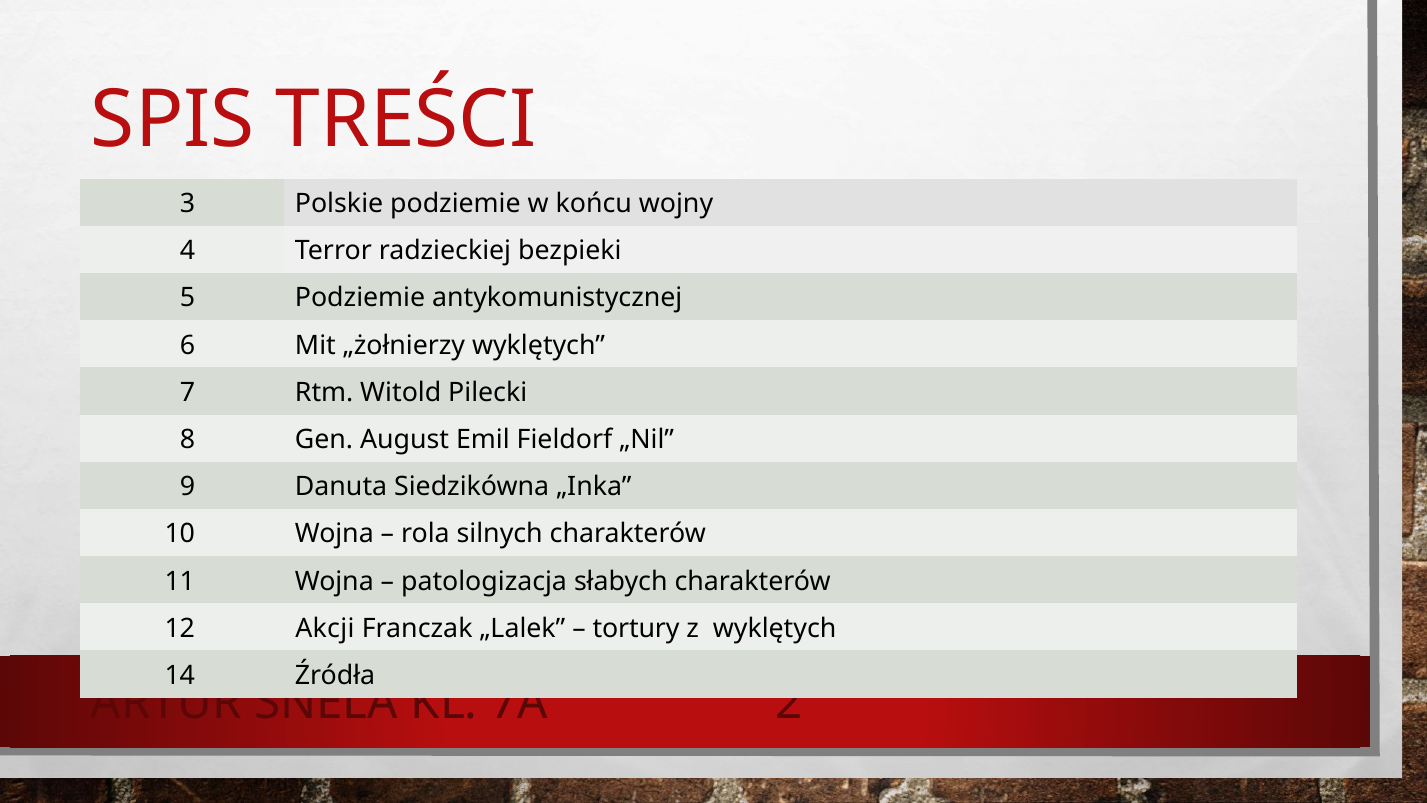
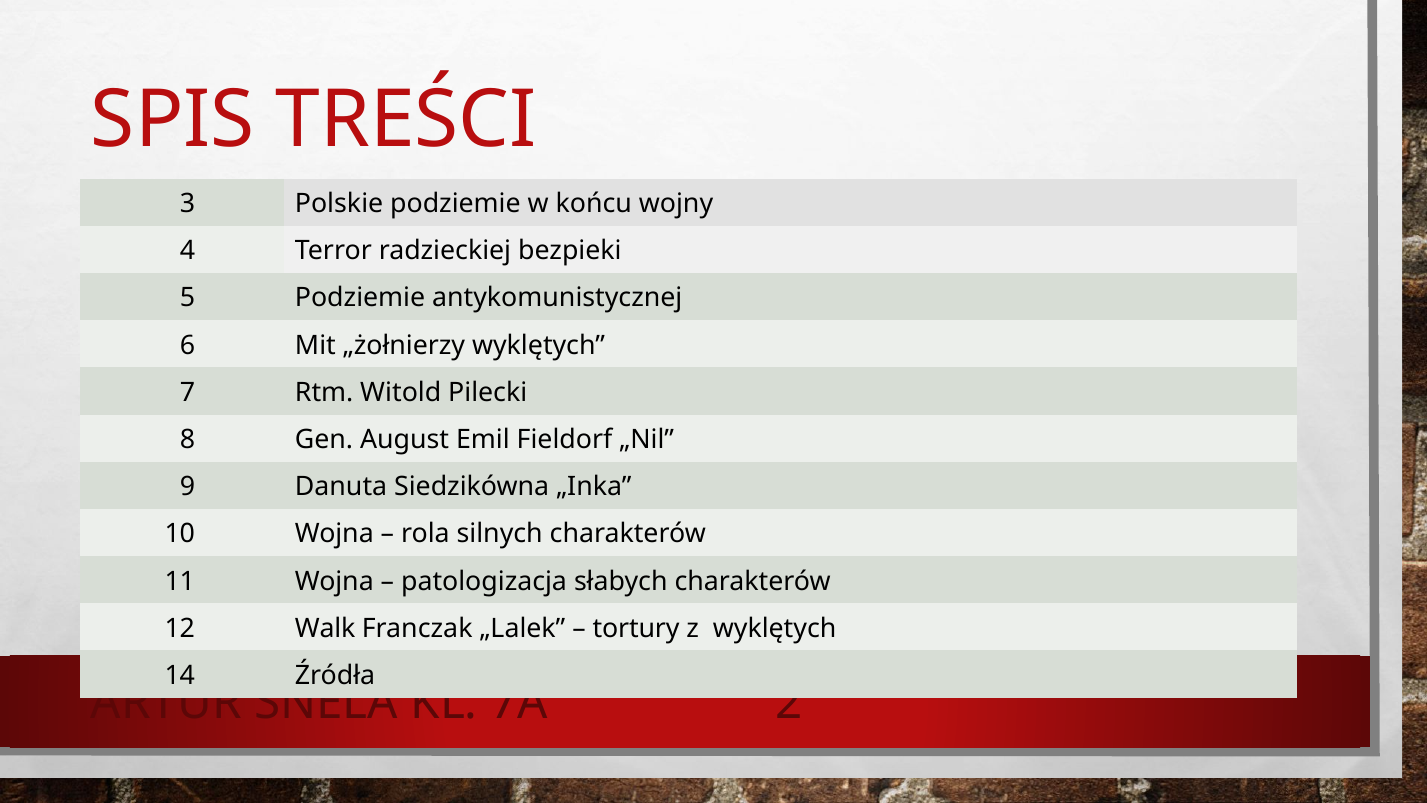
Akcji: Akcji -> Walk
